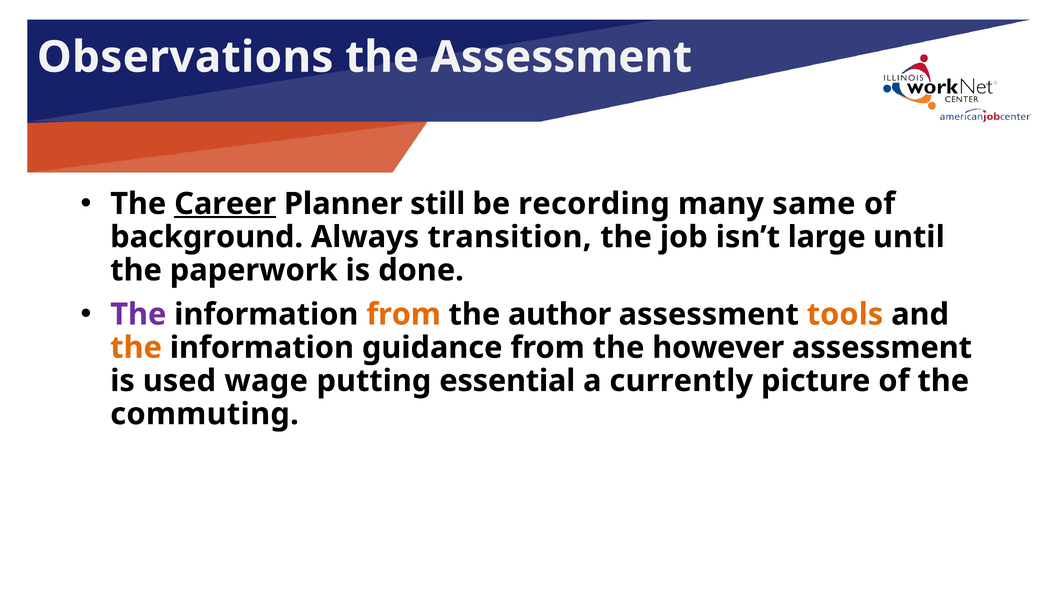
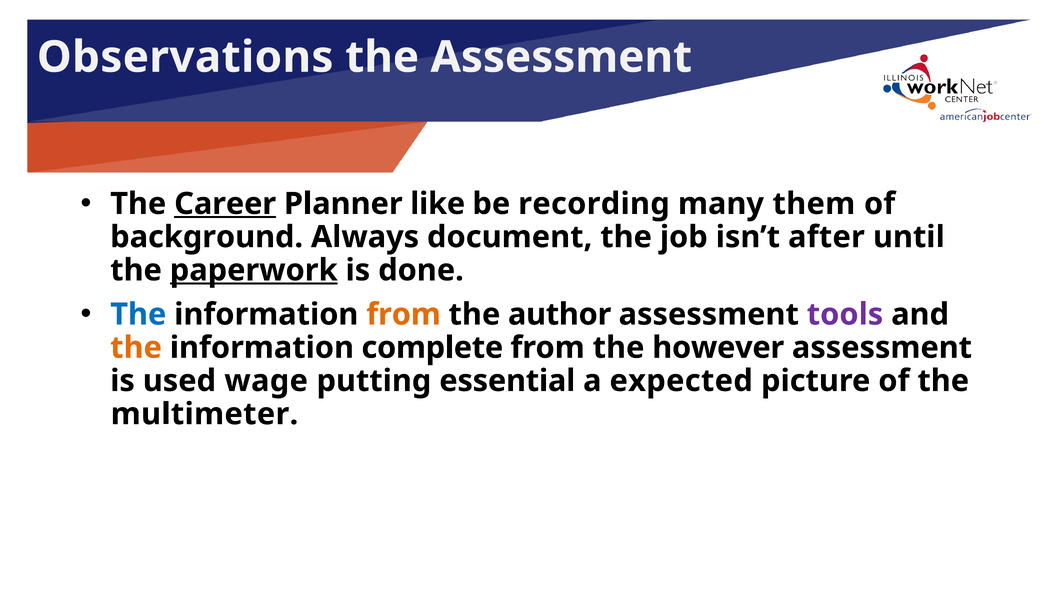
still: still -> like
same: same -> them
transition: transition -> document
large: large -> after
paperwork underline: none -> present
The at (138, 314) colour: purple -> blue
tools colour: orange -> purple
guidance: guidance -> complete
currently: currently -> expected
commuting: commuting -> multimeter
